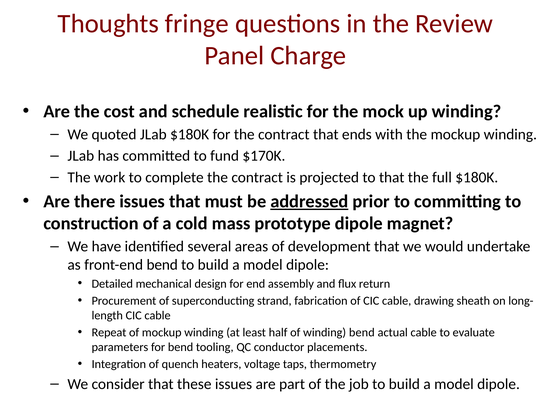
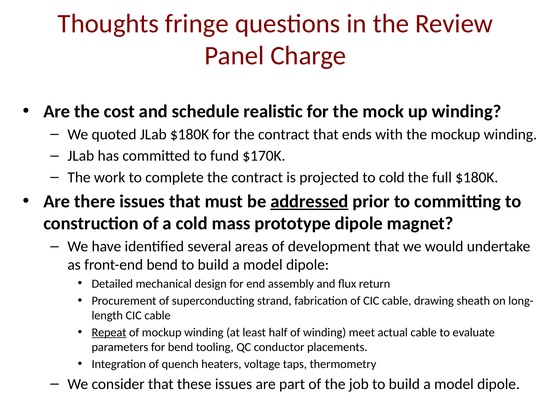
to that: that -> cold
Repeat underline: none -> present
winding bend: bend -> meet
